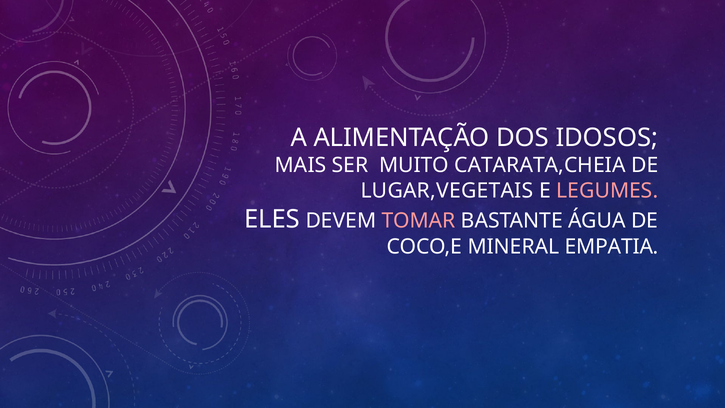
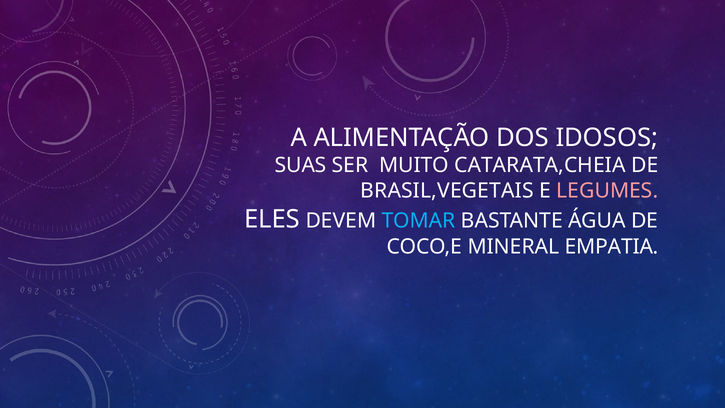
MAIS: MAIS -> SUAS
LUGAR,VEGETAIS: LUGAR,VEGETAIS -> BRASIL,VEGETAIS
TOMAR colour: pink -> light blue
